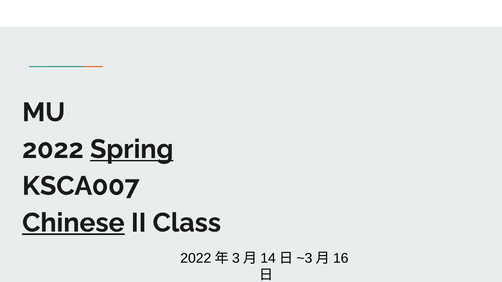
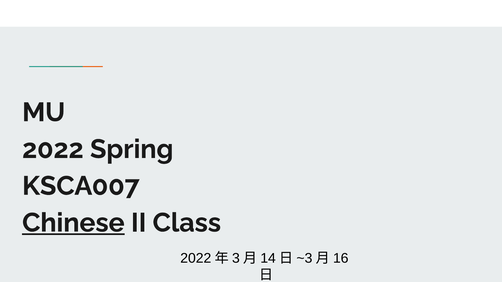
Spring underline: present -> none
